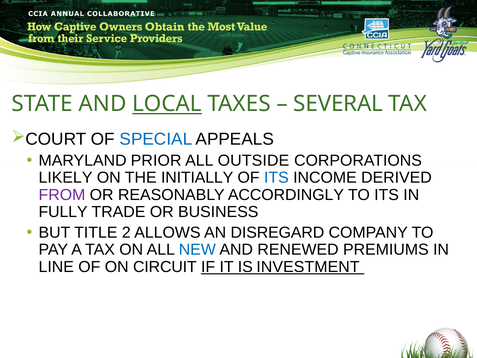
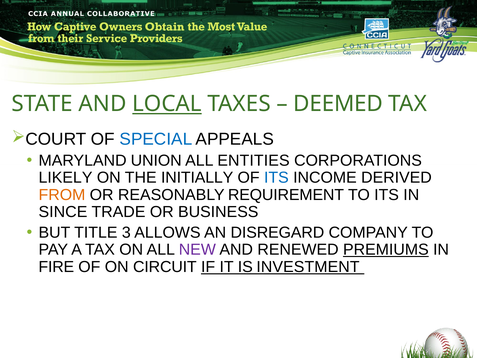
SEVERAL: SEVERAL -> DEEMED
PRIOR: PRIOR -> UNION
OUTSIDE: OUTSIDE -> ENTITIES
FROM colour: purple -> orange
ACCORDINGLY: ACCORDINGLY -> REQUIREMENT
FULLY: FULLY -> SINCE
2: 2 -> 3
NEW colour: blue -> purple
PREMIUMS underline: none -> present
LINE: LINE -> FIRE
